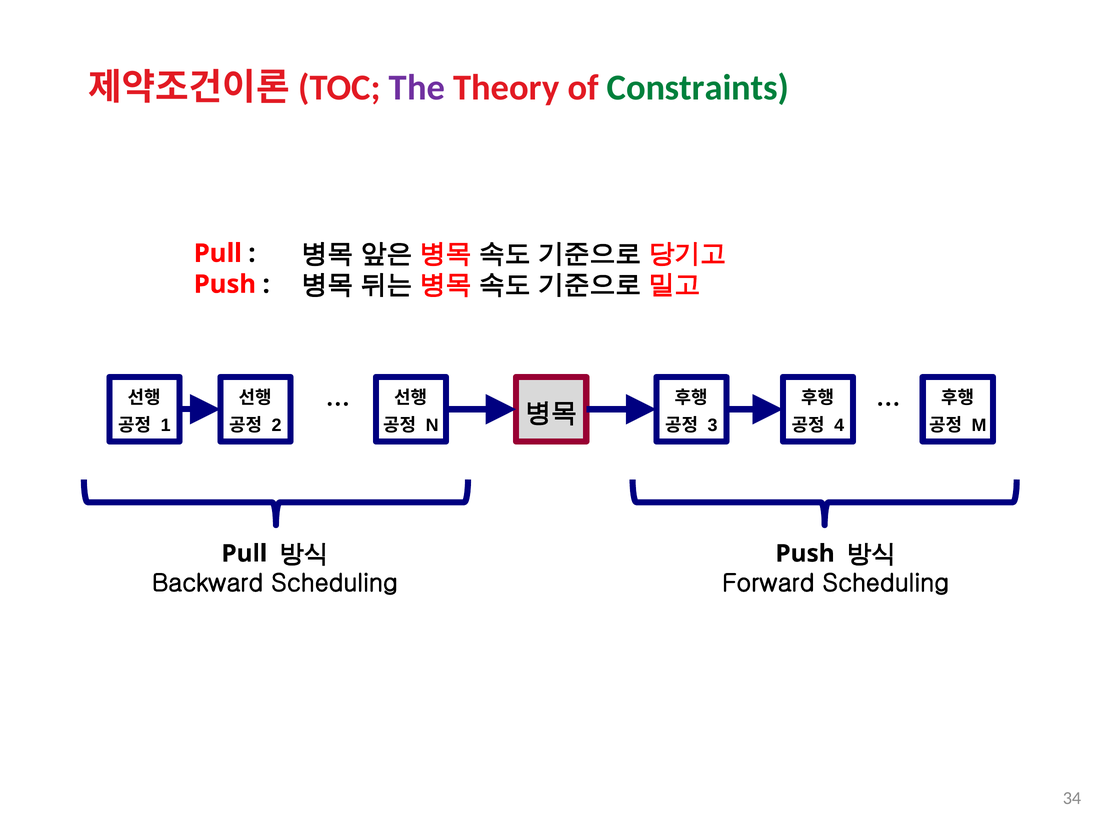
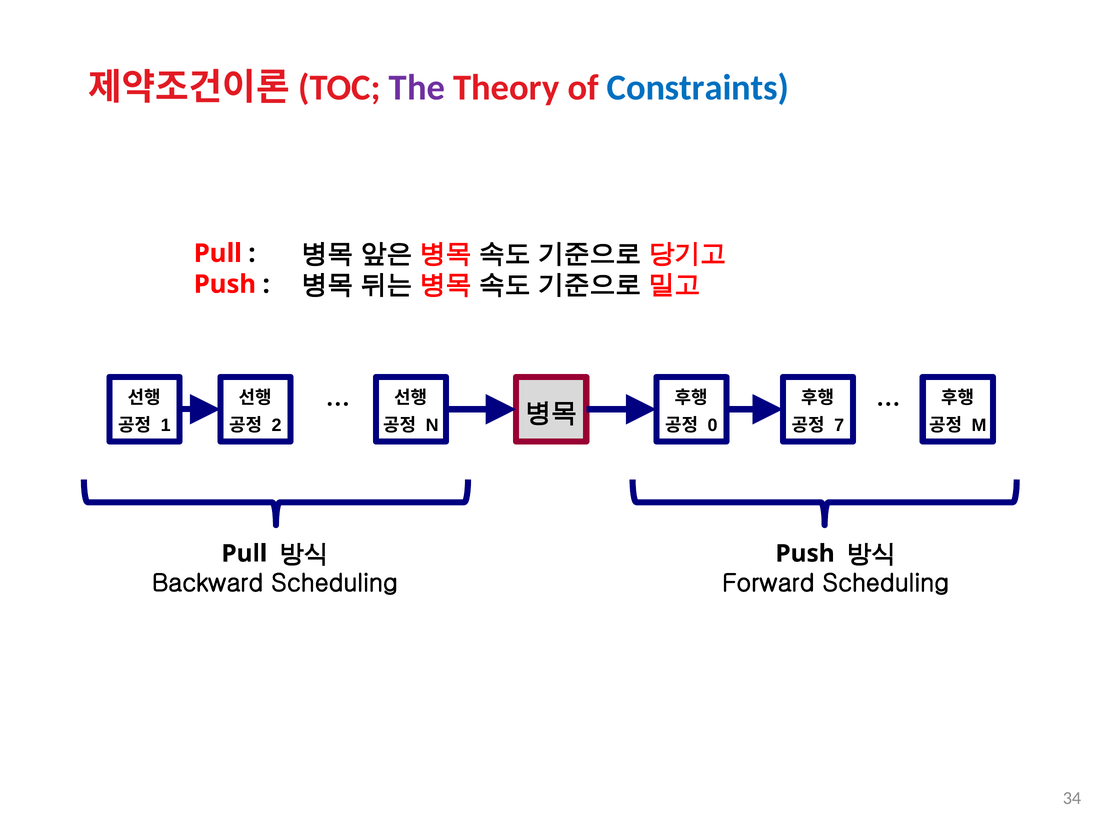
Constraints colour: green -> blue
3: 3 -> 0
4: 4 -> 7
